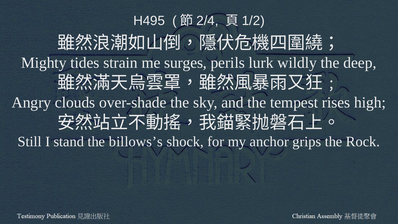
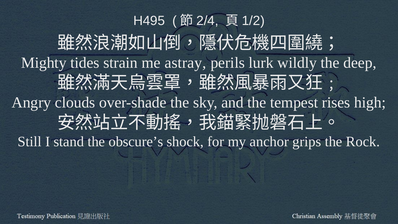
surges: surges -> astray
billows’s: billows’s -> obscure’s
